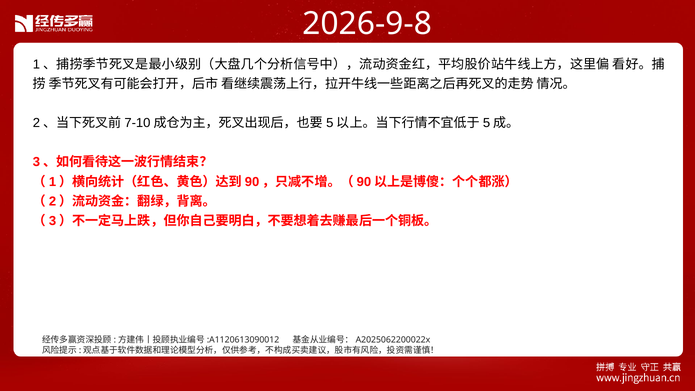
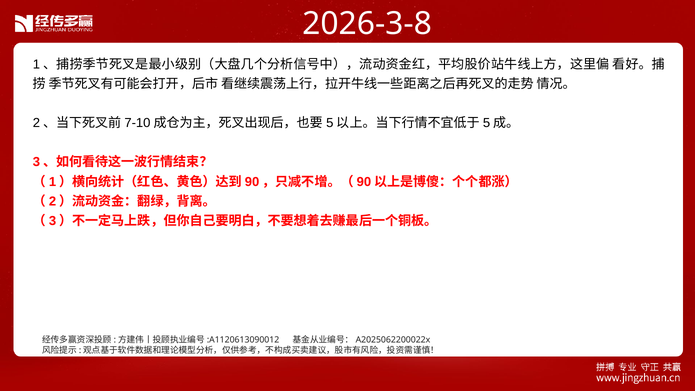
2026-9-8: 2026-9-8 -> 2026-3-8
